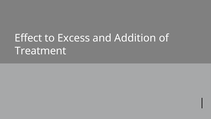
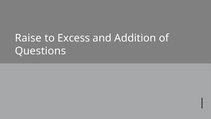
Effect: Effect -> Raise
Treatment: Treatment -> Questions
